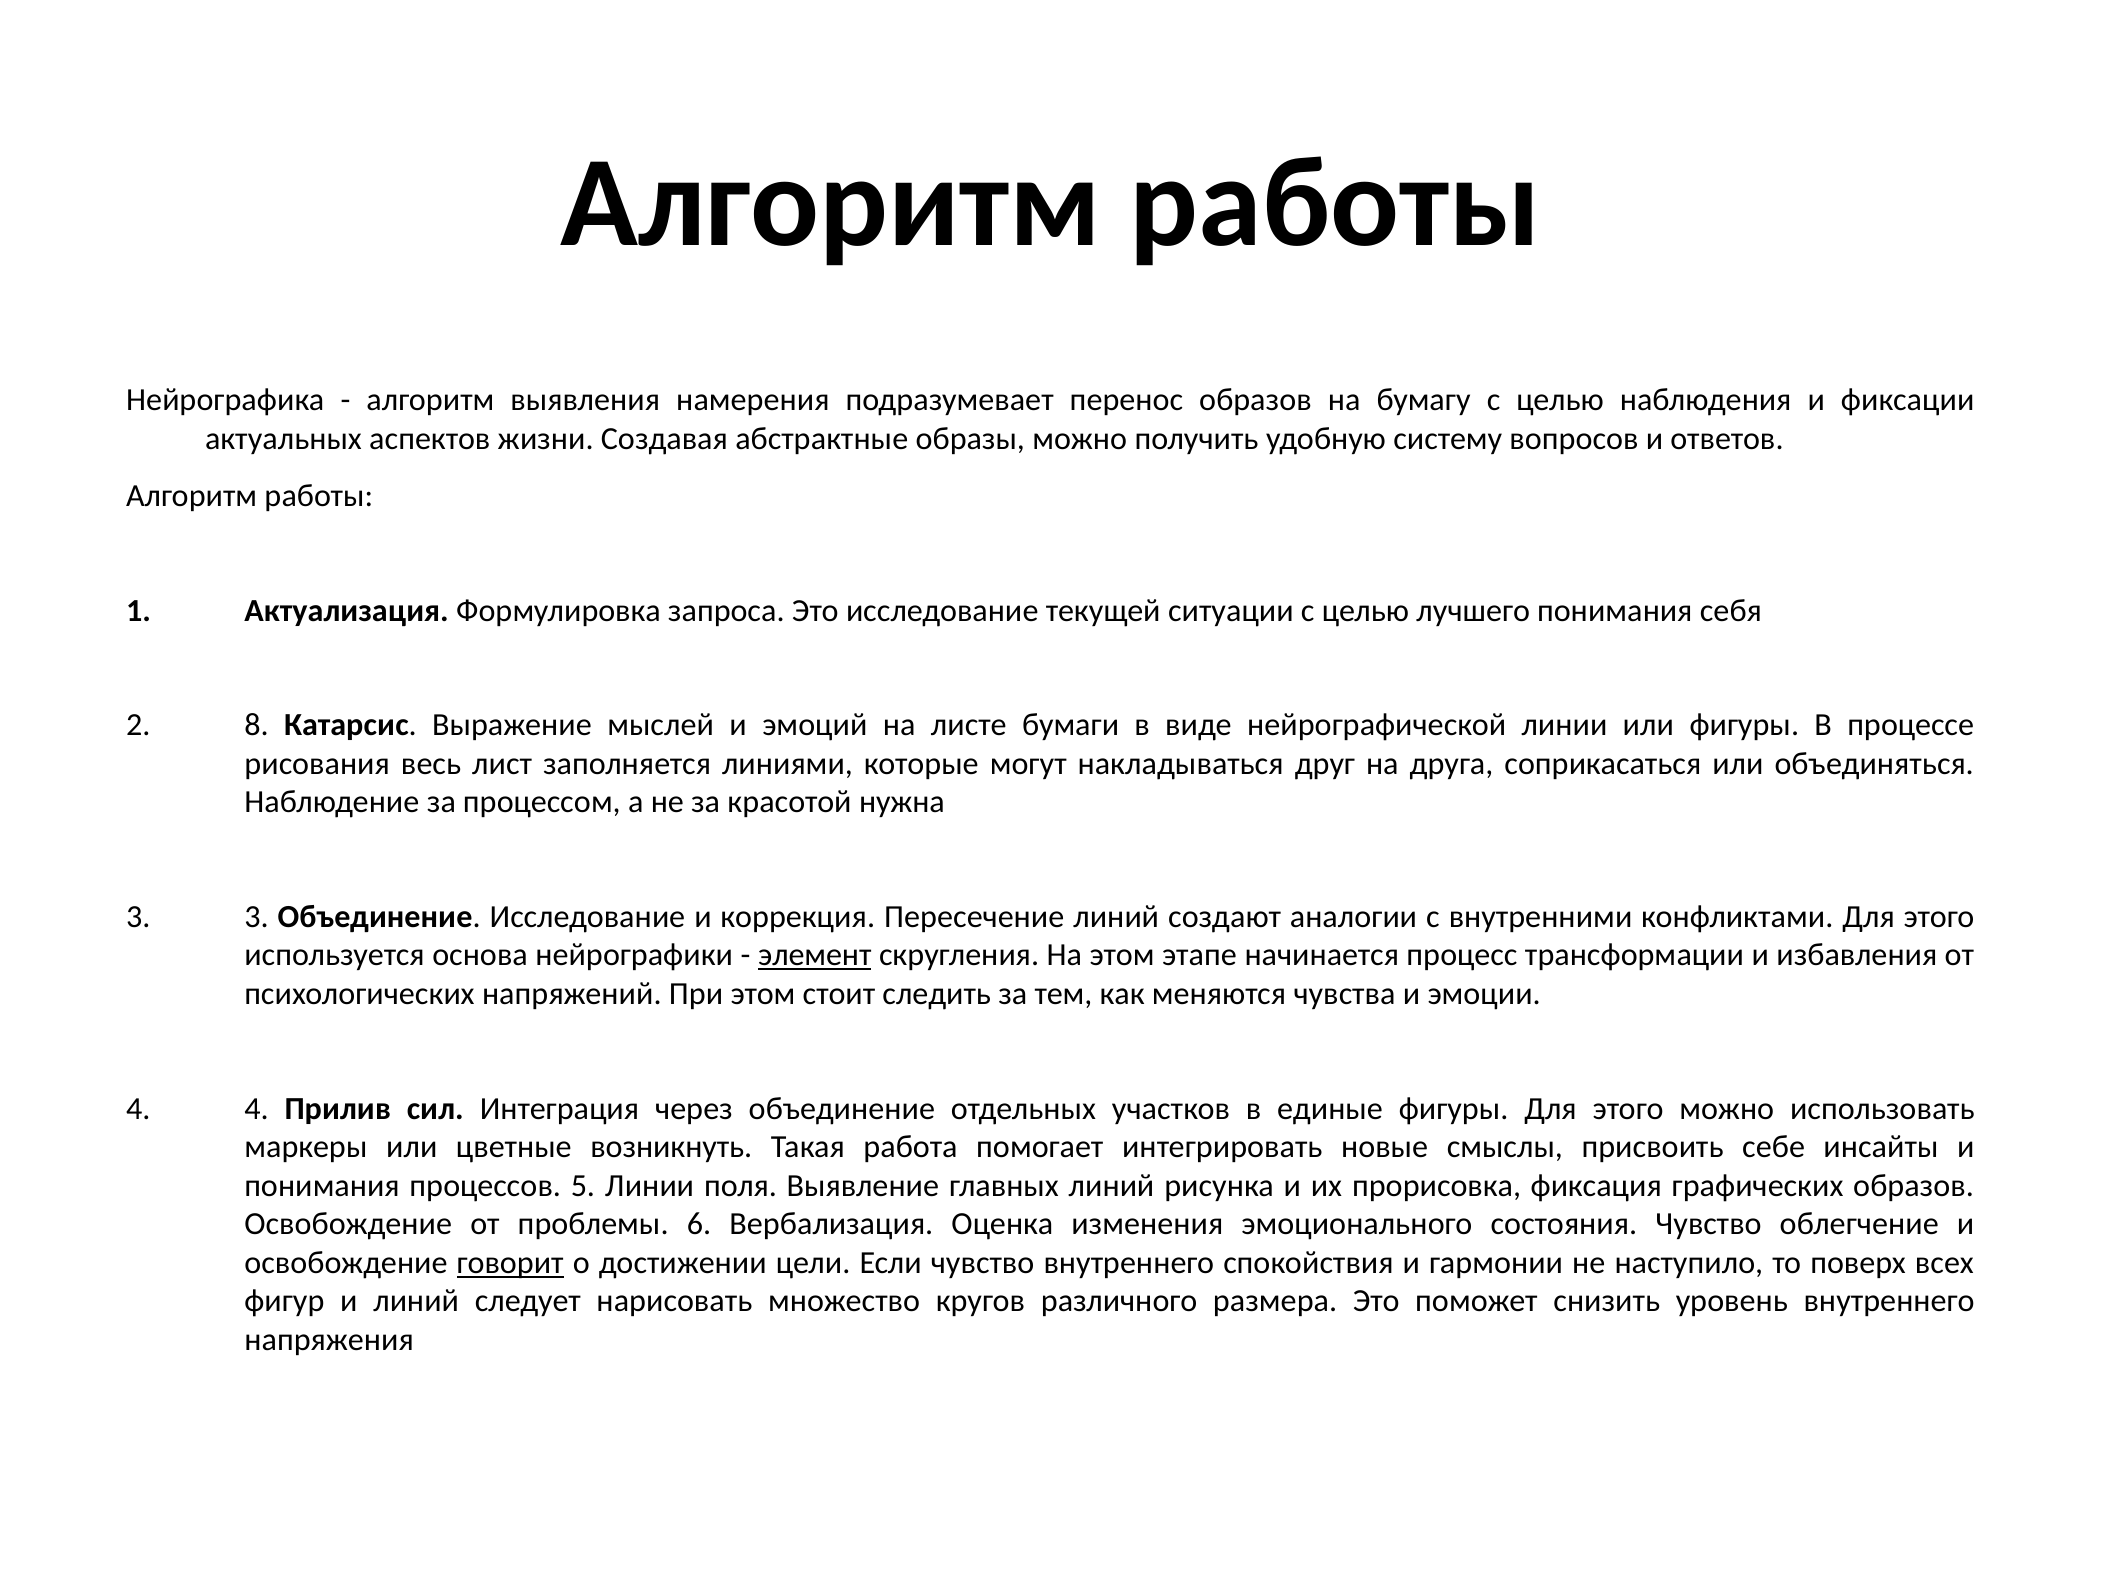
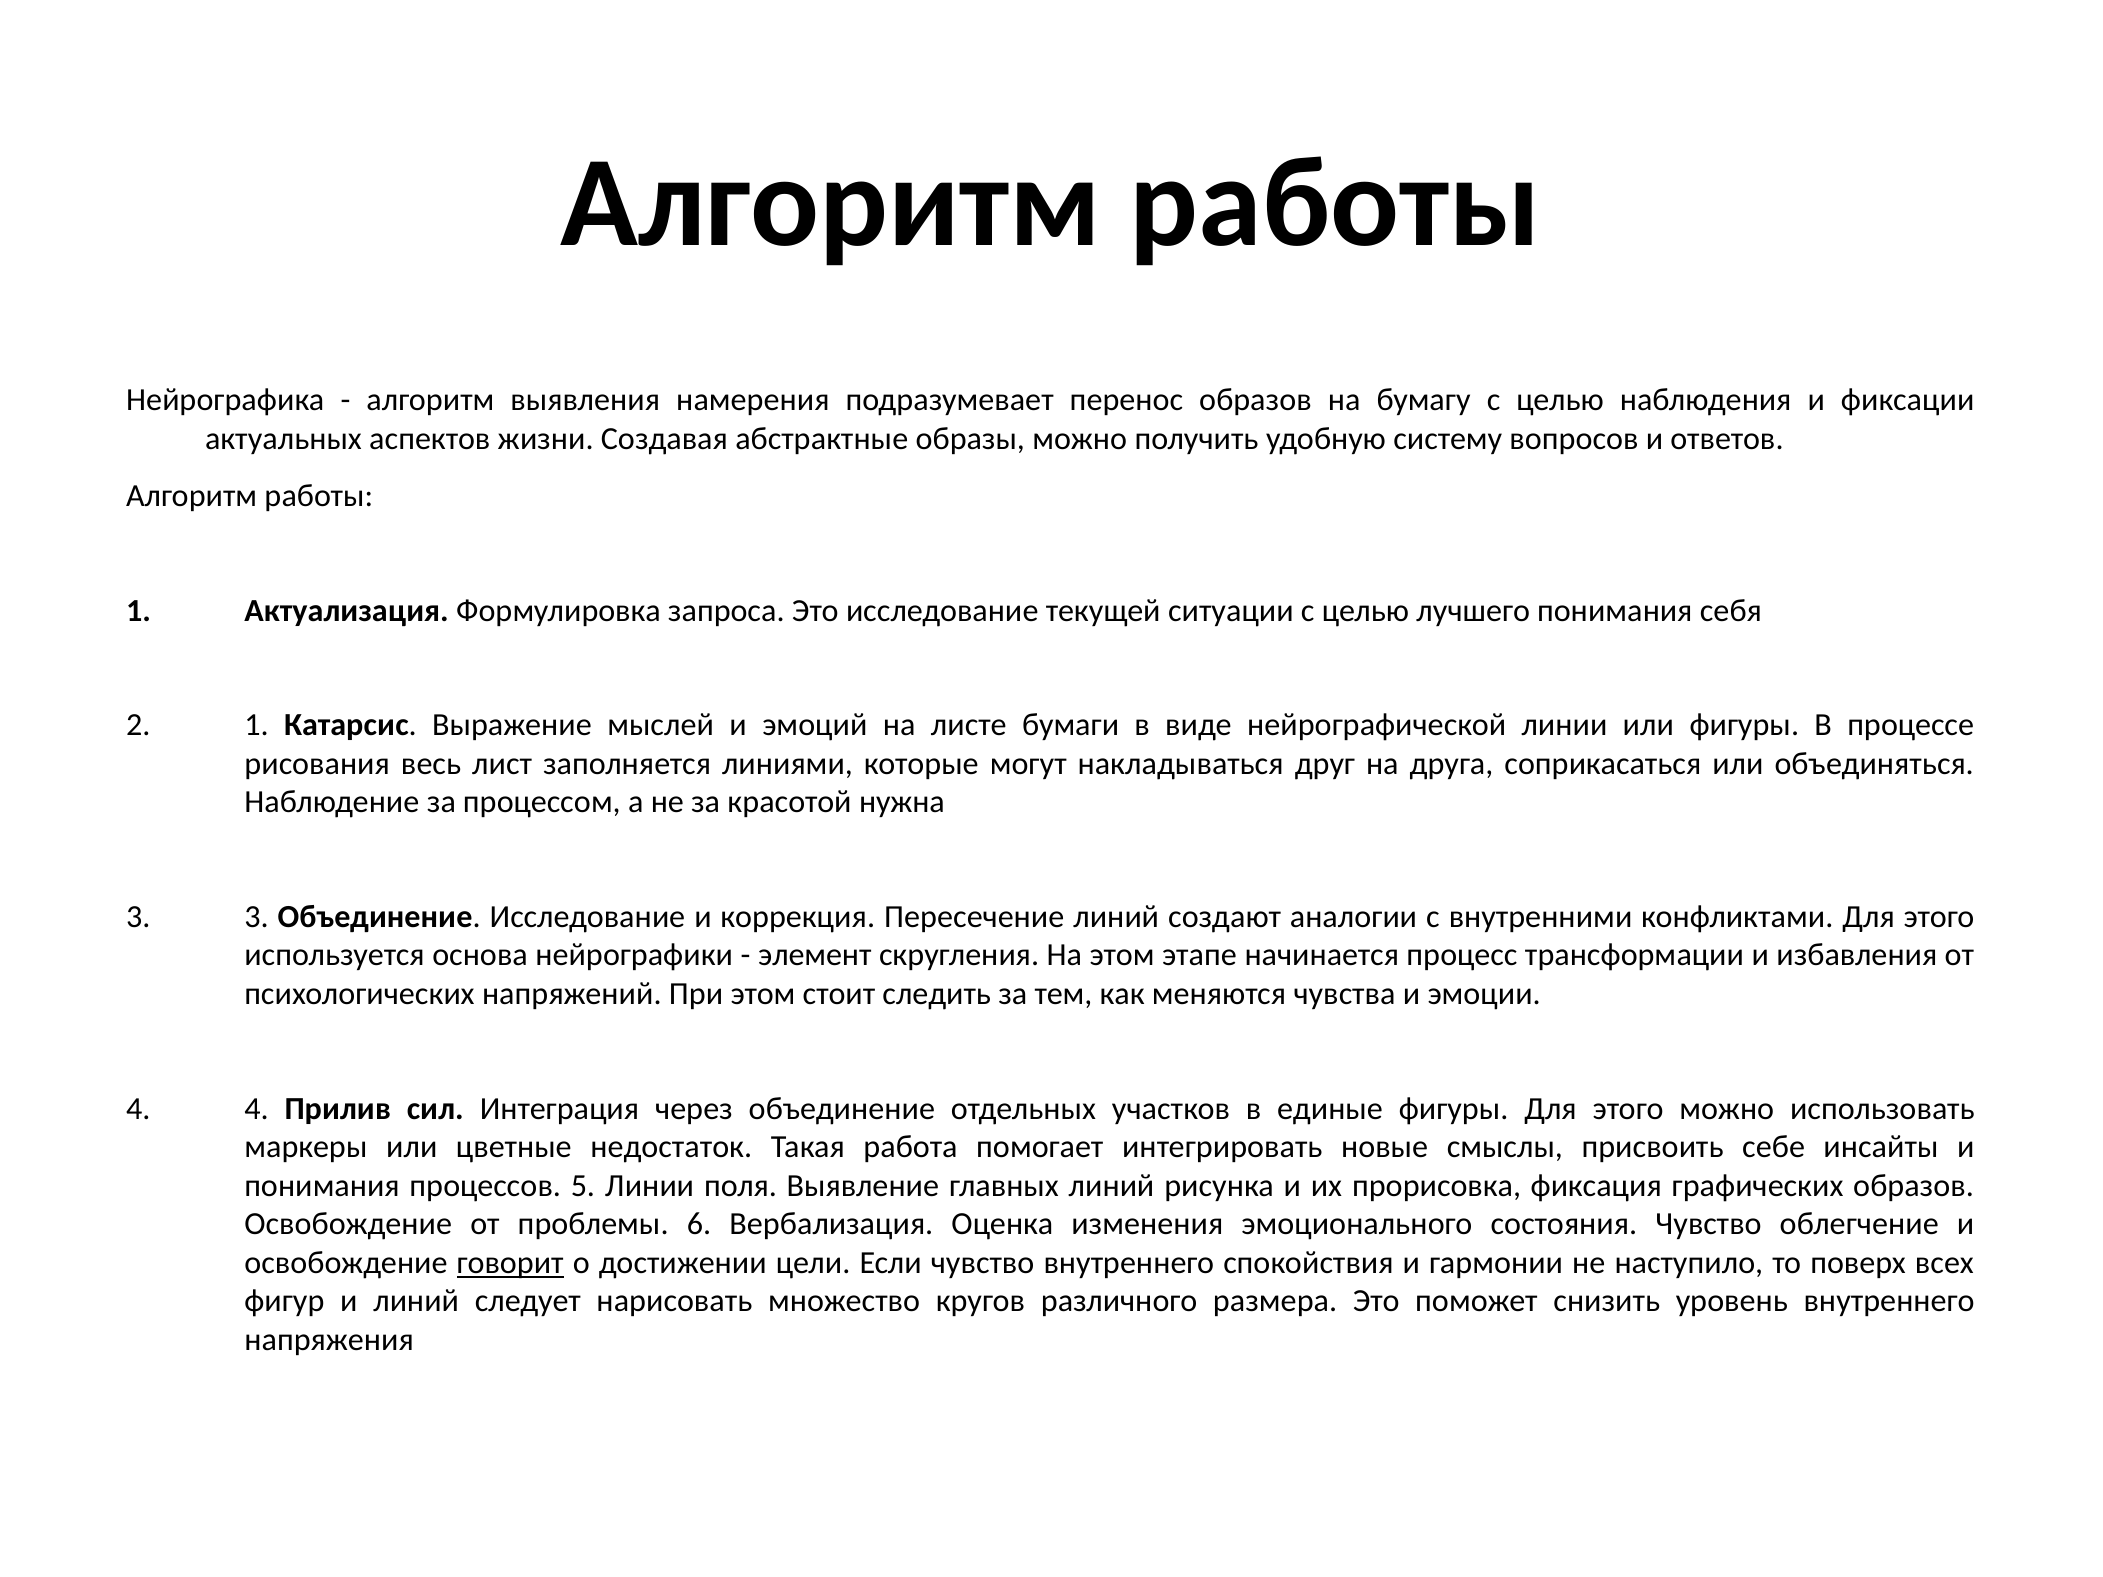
2 8: 8 -> 1
элемент underline: present -> none
возникнуть: возникнуть -> недостаток
